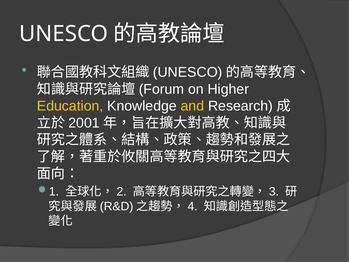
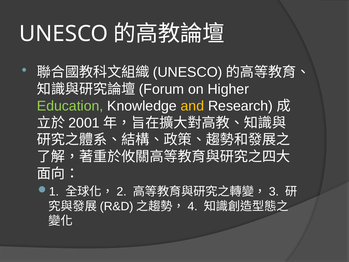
Education colour: yellow -> light green
